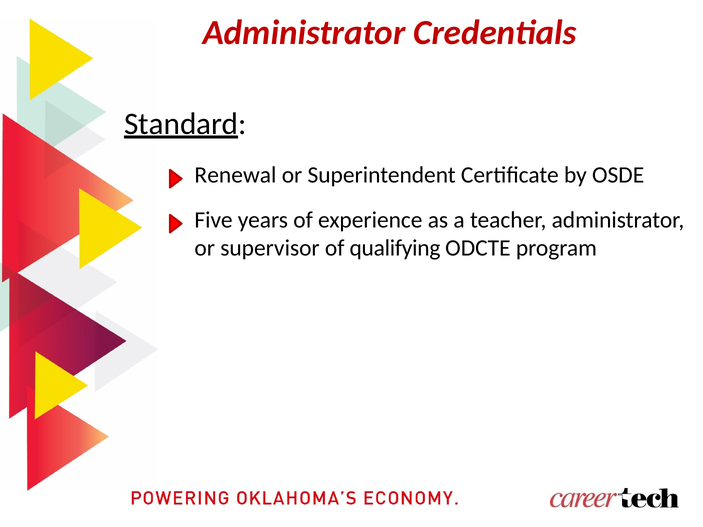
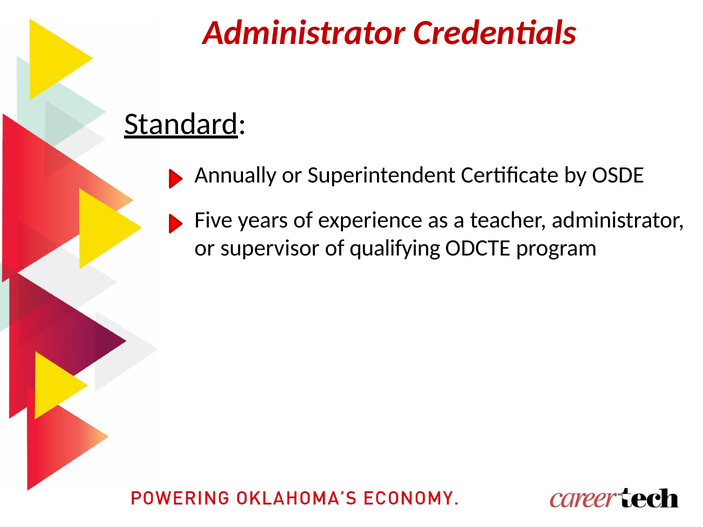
Renewal: Renewal -> Annually
